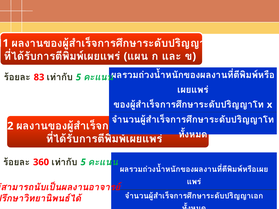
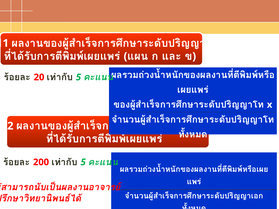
83: 83 -> 20
360: 360 -> 200
